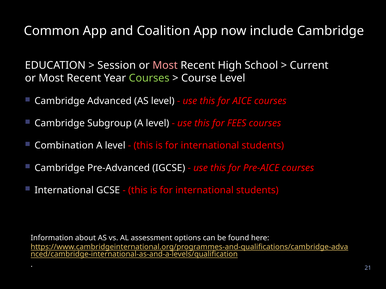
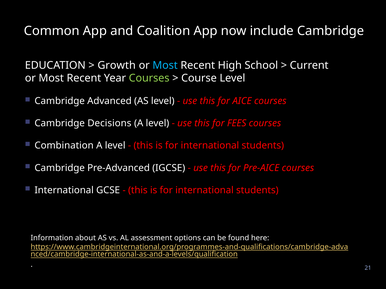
Session: Session -> Growth
Most at (165, 65) colour: pink -> light blue
Subgroup: Subgroup -> Decisions
